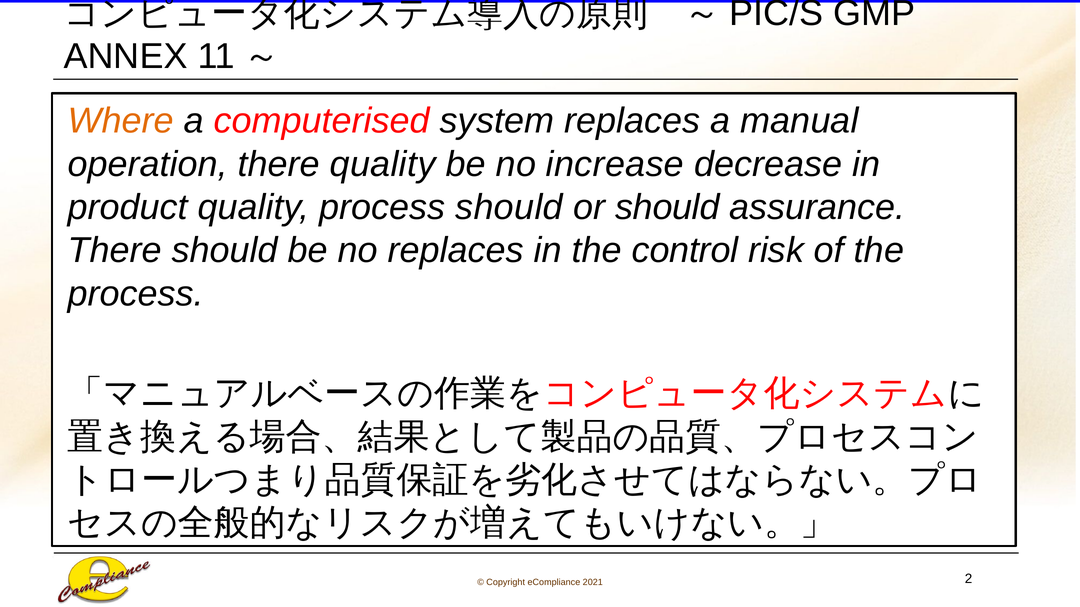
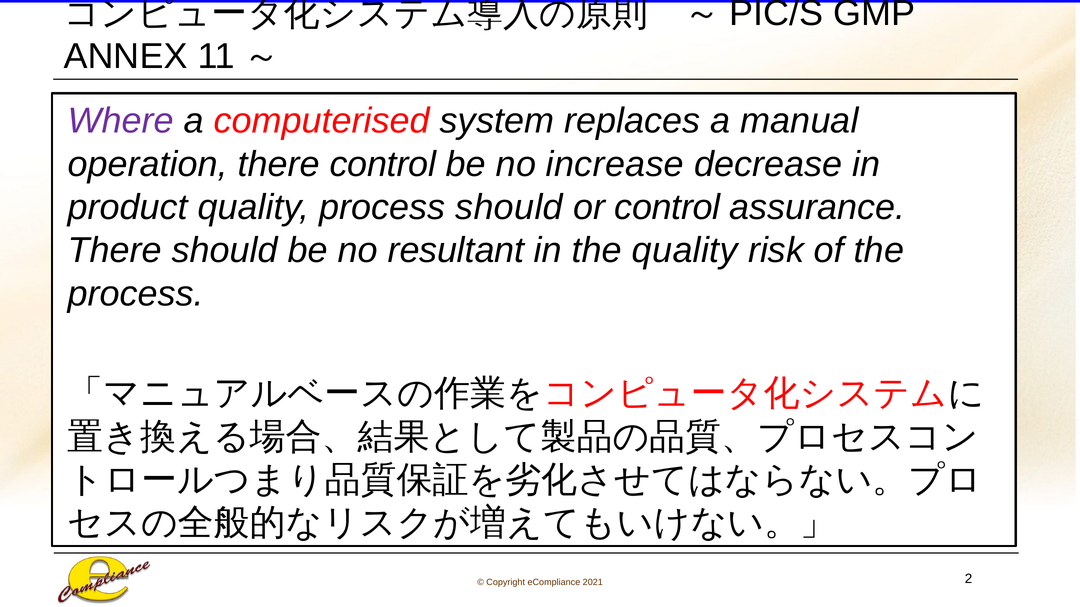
Where colour: orange -> purple
there quality: quality -> control
or should: should -> control
no replaces: replaces -> resultant
the control: control -> quality
